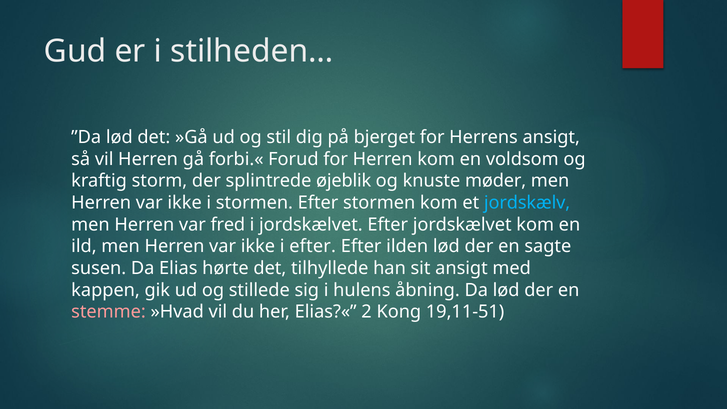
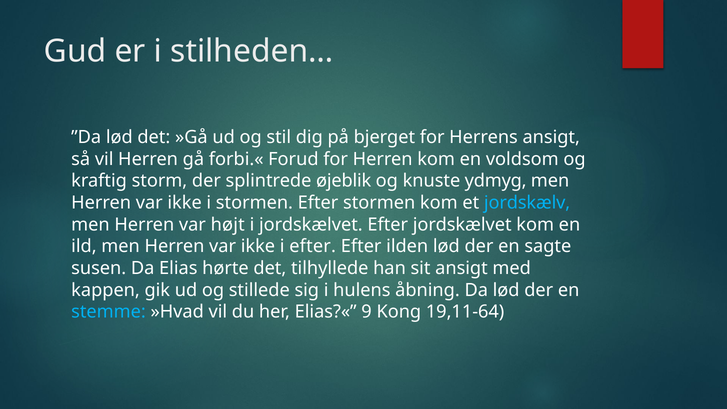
møder: møder -> ydmyg
fred: fred -> højt
stemme colour: pink -> light blue
2: 2 -> 9
19,11-51: 19,11-51 -> 19,11-64
